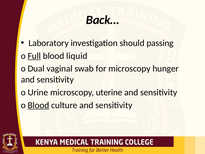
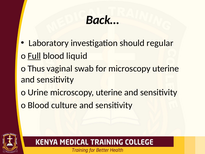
passing: passing -> regular
Dual: Dual -> Thus
for microscopy hunger: hunger -> uterine
Blood at (38, 105) underline: present -> none
